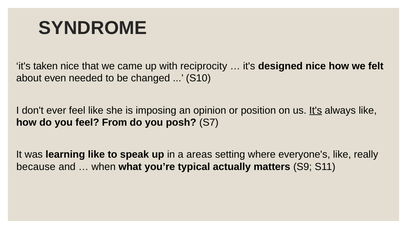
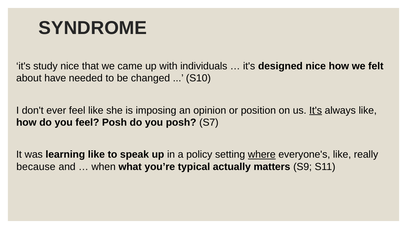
taken: taken -> study
reciprocity: reciprocity -> individuals
even: even -> have
feel From: From -> Posh
areas: areas -> policy
where underline: none -> present
